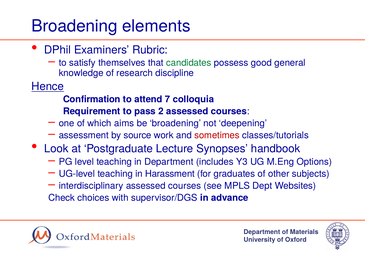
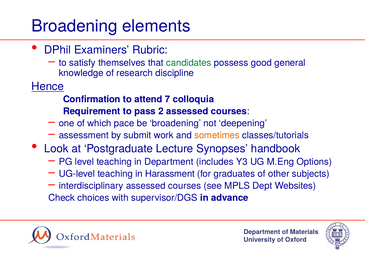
aims: aims -> pace
source: source -> submit
sometimes colour: red -> orange
